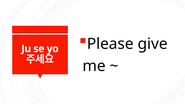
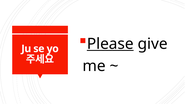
Please underline: none -> present
